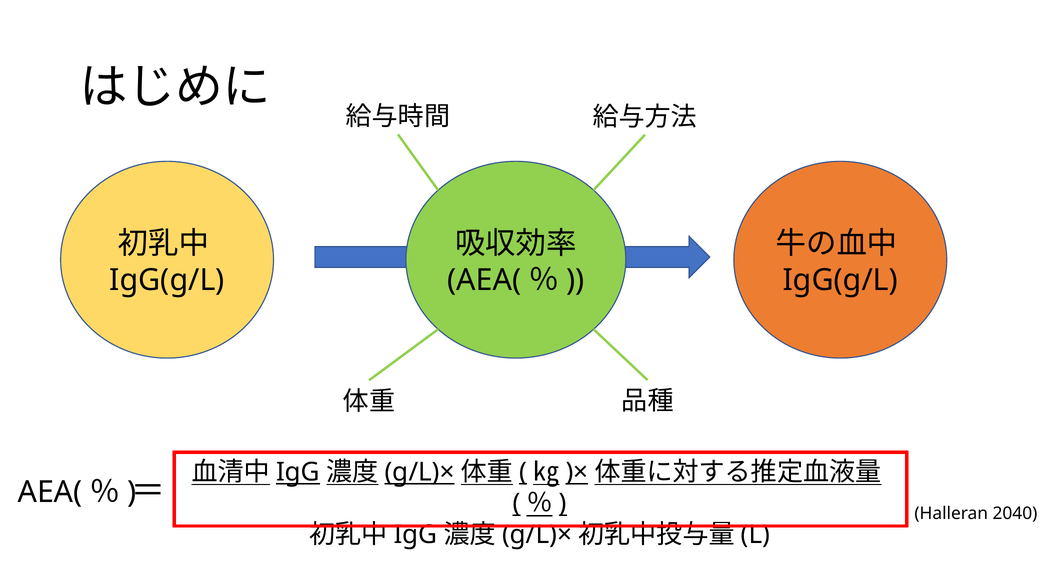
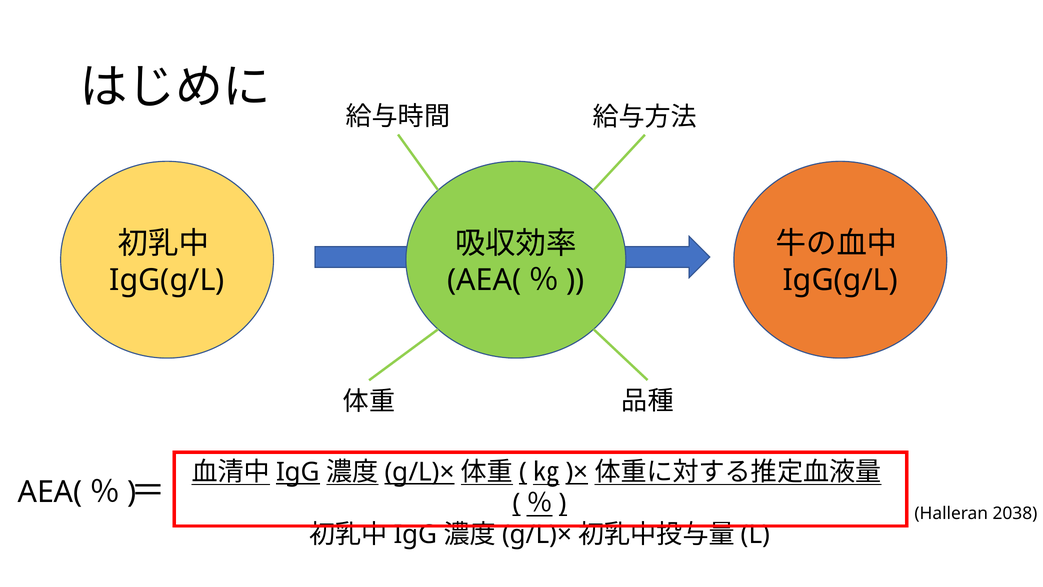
2040: 2040 -> 2038
